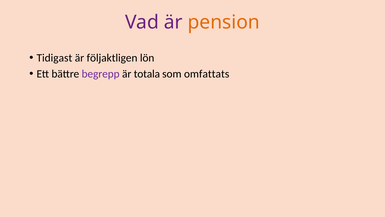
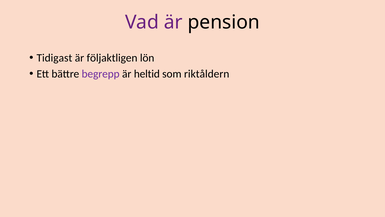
pension colour: orange -> black
totala: totala -> heltid
omfattats: omfattats -> riktåldern
